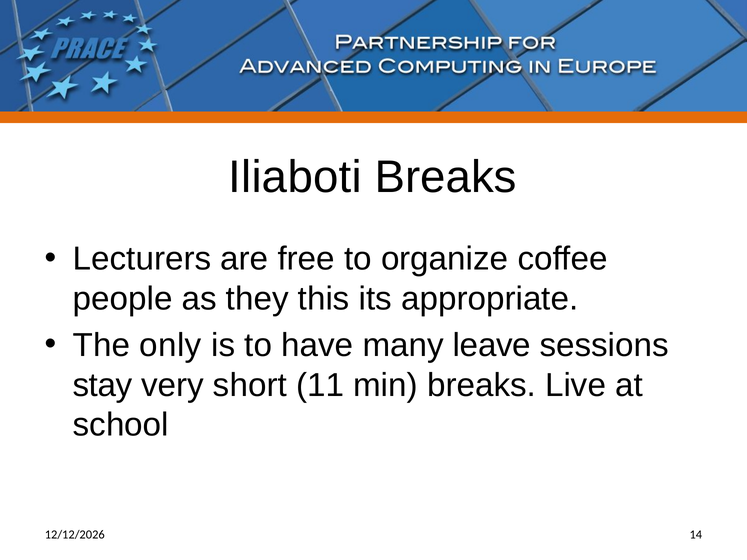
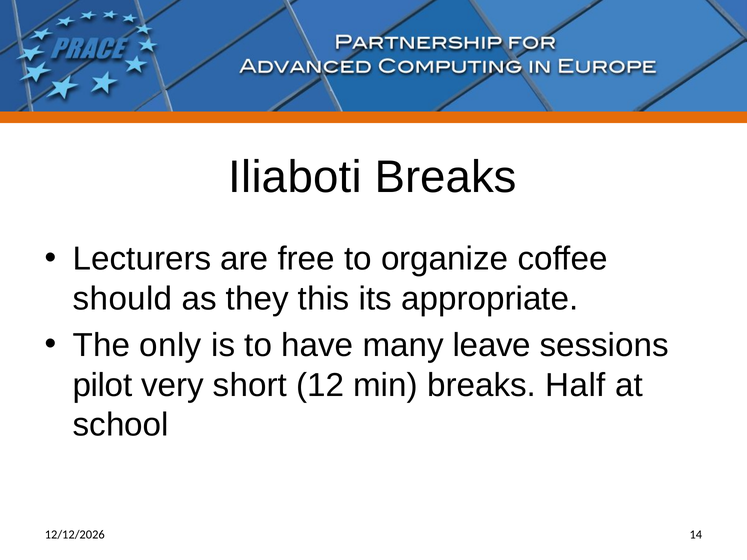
people: people -> should
stay: stay -> pilot
11: 11 -> 12
Live: Live -> Half
